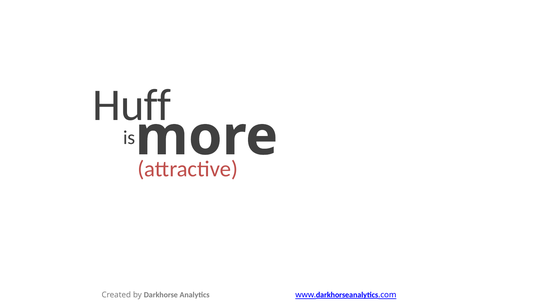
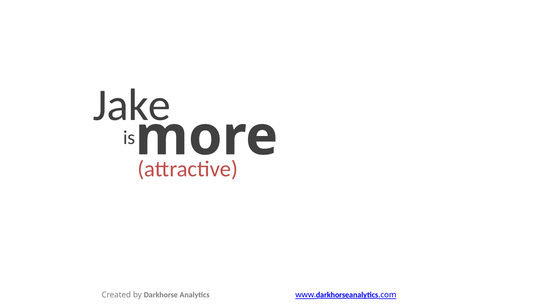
Huff: Huff -> Jake
